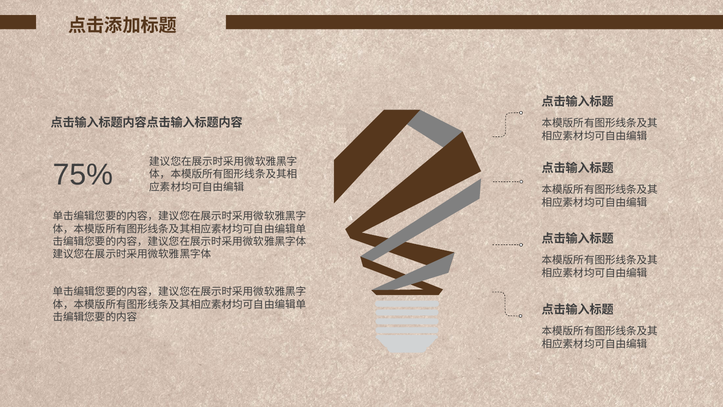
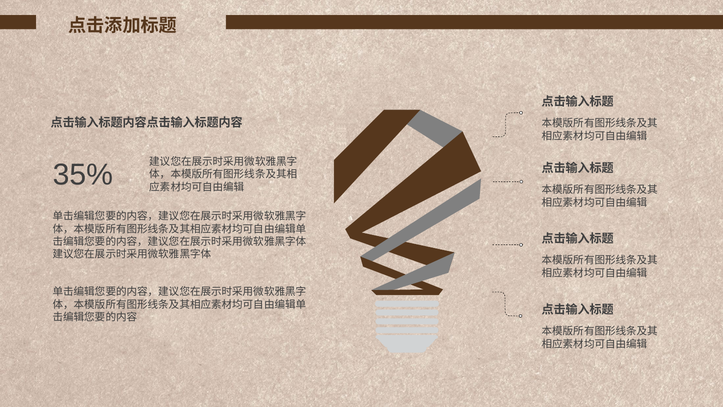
75%: 75% -> 35%
